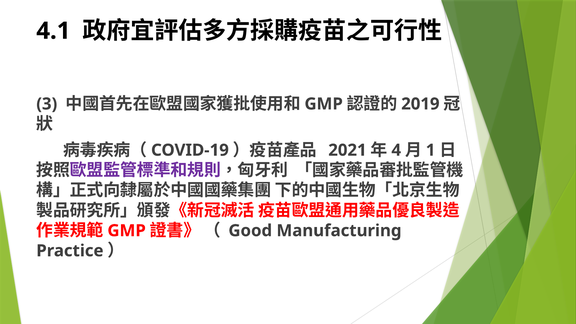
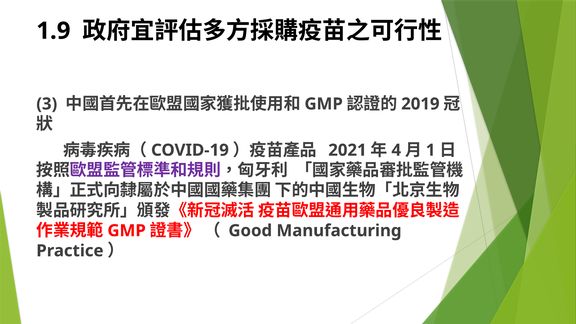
4.1: 4.1 -> 1.9
